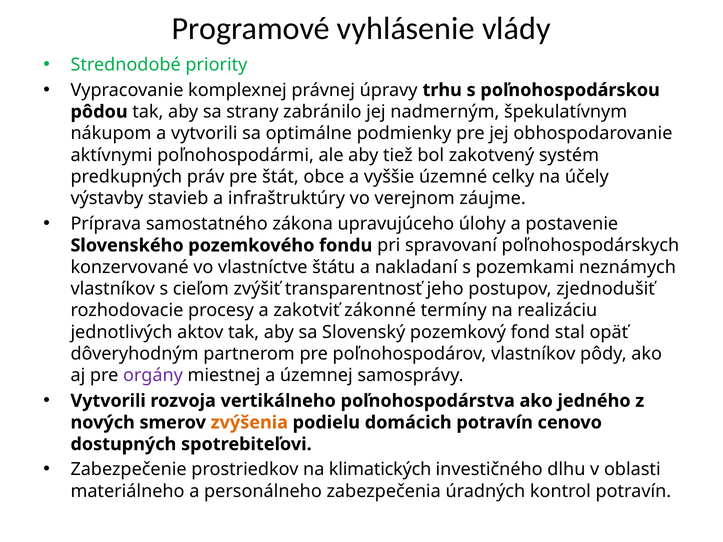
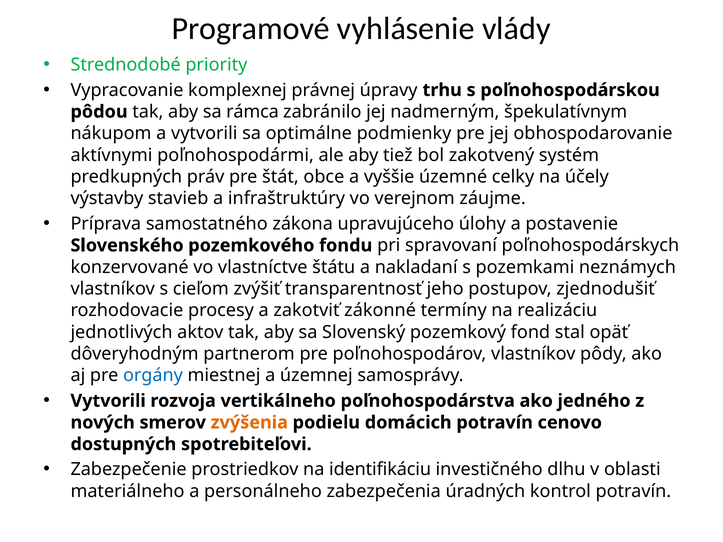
strany: strany -> rámca
orgány colour: purple -> blue
klimatických: klimatických -> identifikáciu
